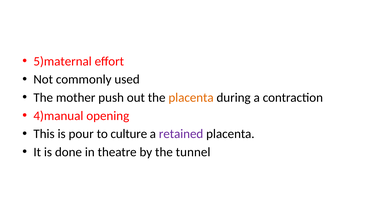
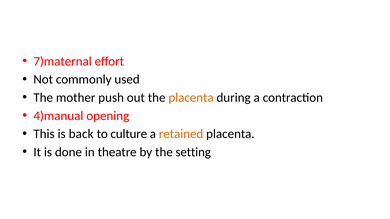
5)maternal: 5)maternal -> 7)maternal
pour: pour -> back
retained colour: purple -> orange
tunnel: tunnel -> setting
